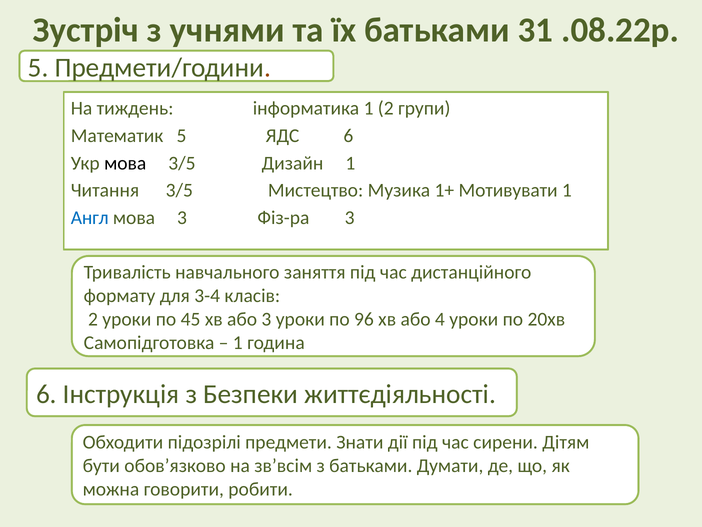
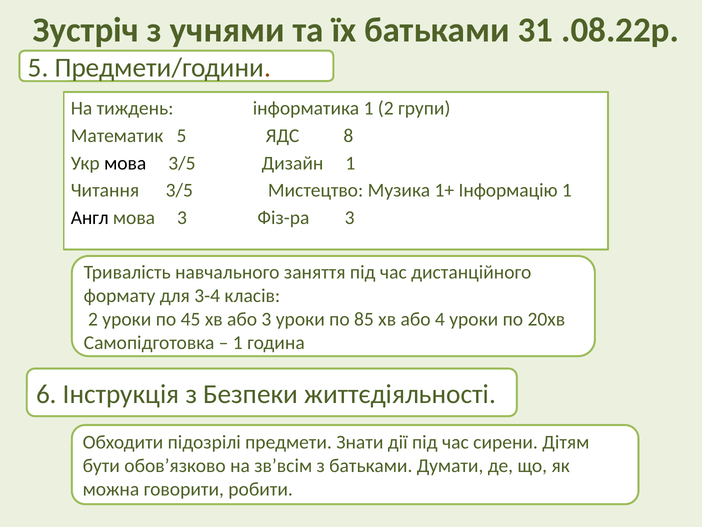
ЯДС 6: 6 -> 8
Мотивувати: Мотивувати -> Інформацію
Англ colour: blue -> black
96: 96 -> 85
